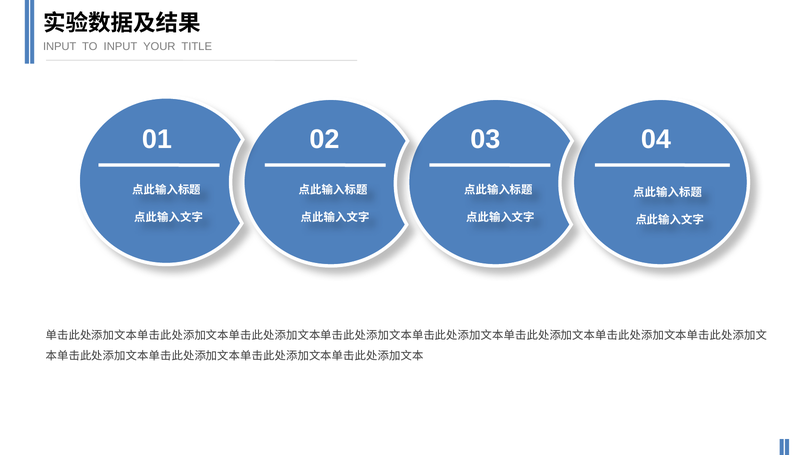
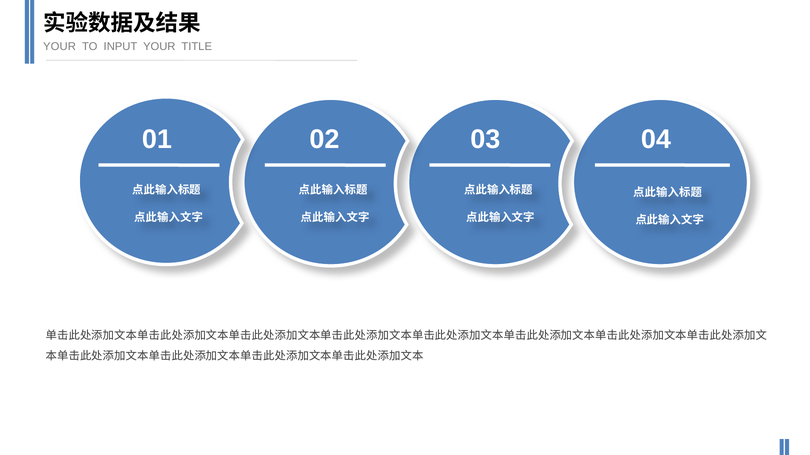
INPUT at (60, 46): INPUT -> YOUR
